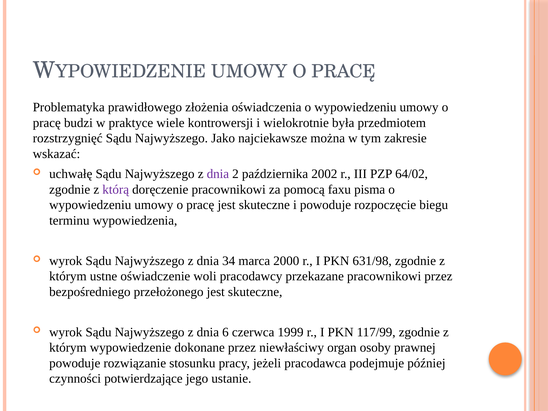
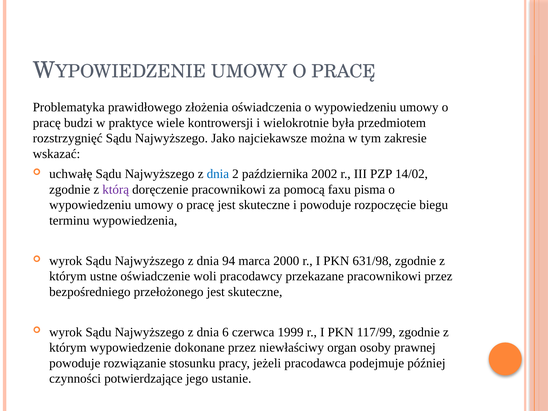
dnia at (218, 174) colour: purple -> blue
64/02: 64/02 -> 14/02
34: 34 -> 94
